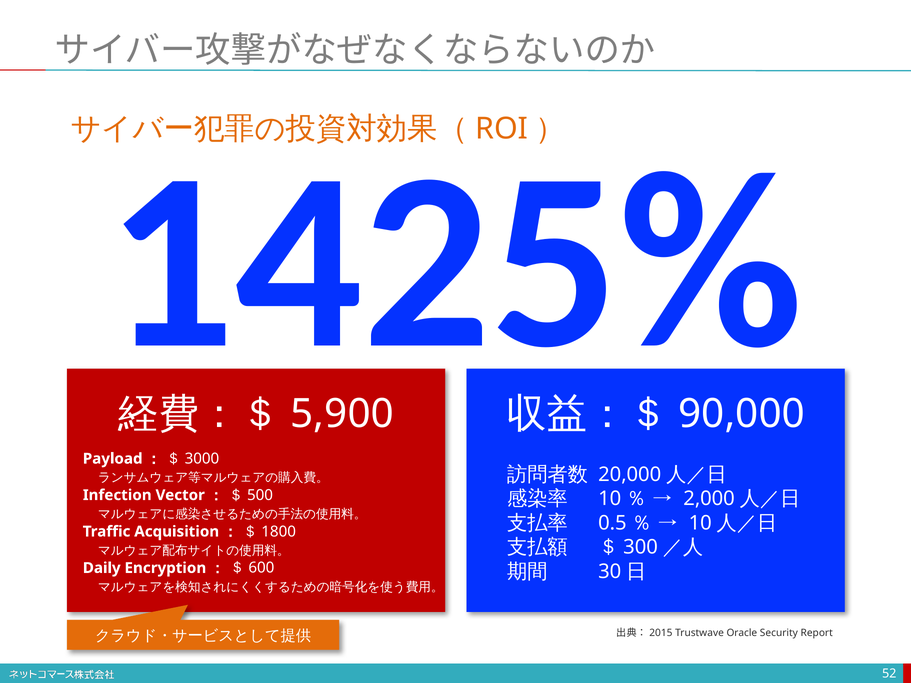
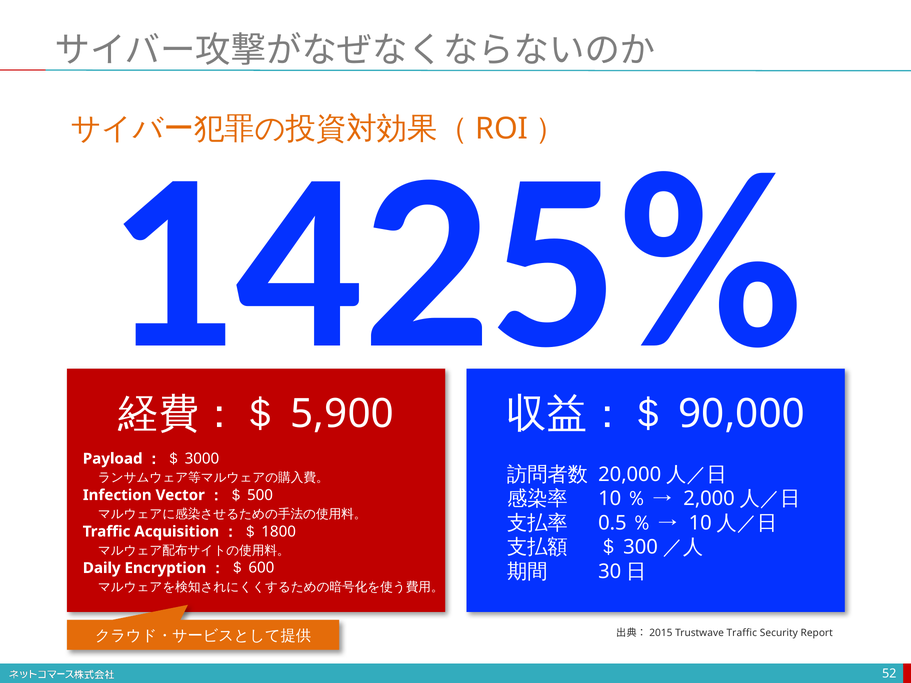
Trustwave Oracle: Oracle -> Traffic
